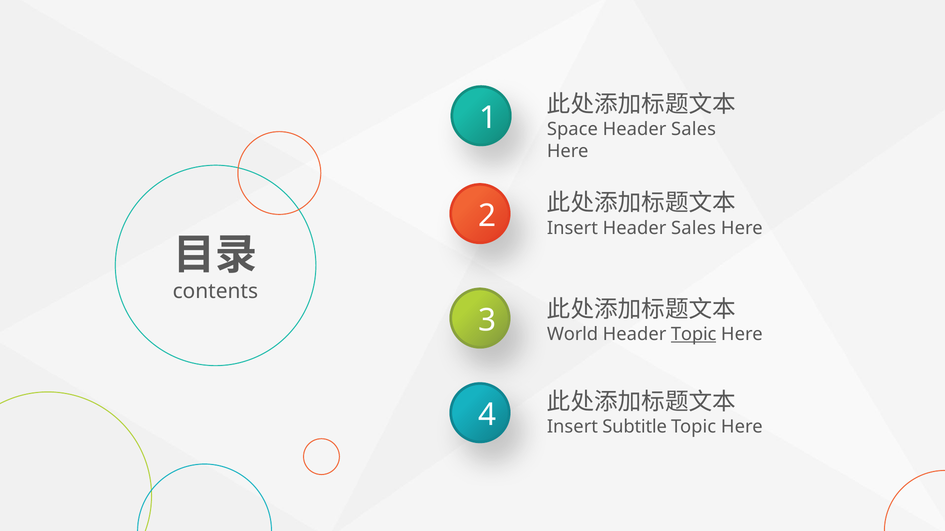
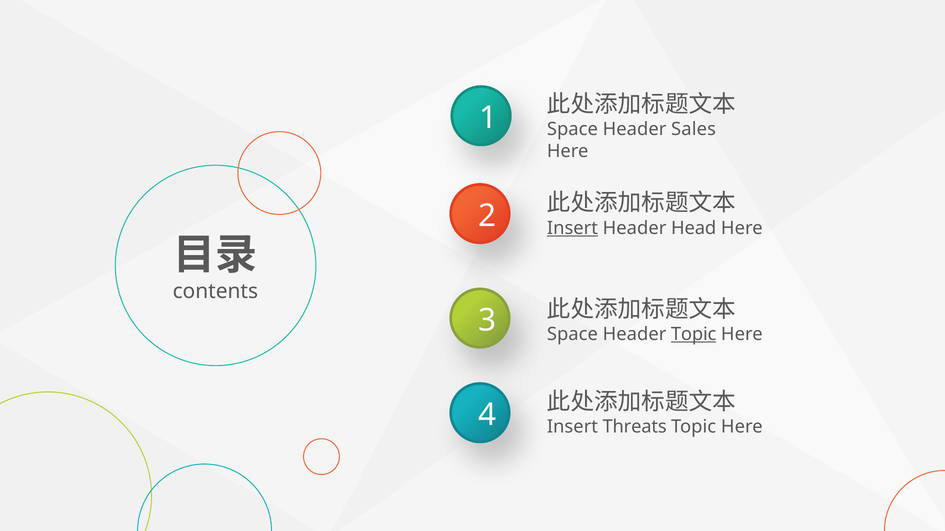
Insert at (572, 228) underline: none -> present
Sales at (694, 228): Sales -> Head
World at (573, 335): World -> Space
Subtitle: Subtitle -> Threats
